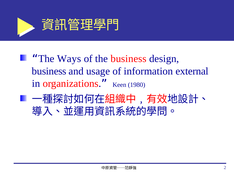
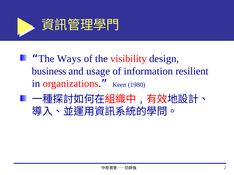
the business: business -> visibility
external: external -> resilient
